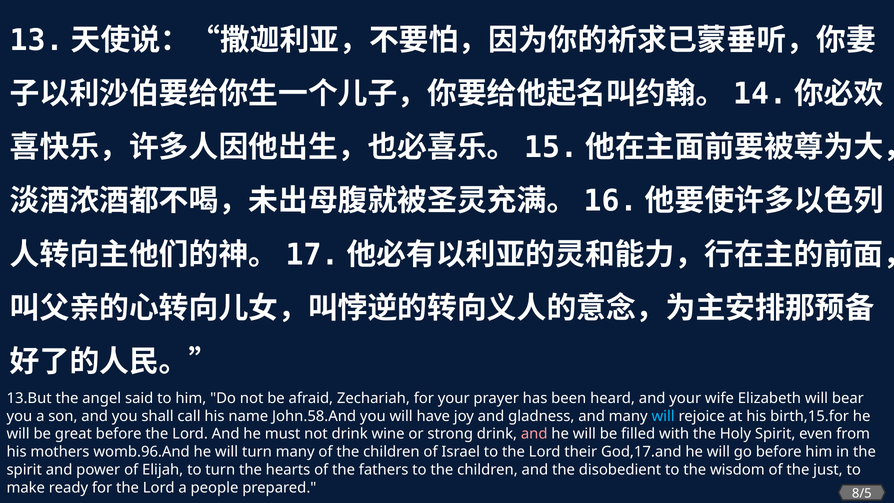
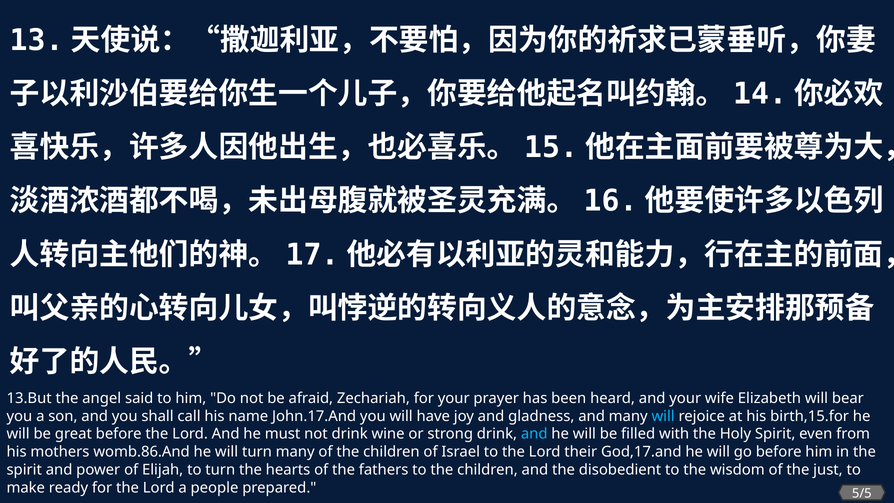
John.58.And: John.58.And -> John.17.And
and at (534, 434) colour: pink -> light blue
womb.96.And: womb.96.And -> womb.86.And
8/5: 8/5 -> 5/5
